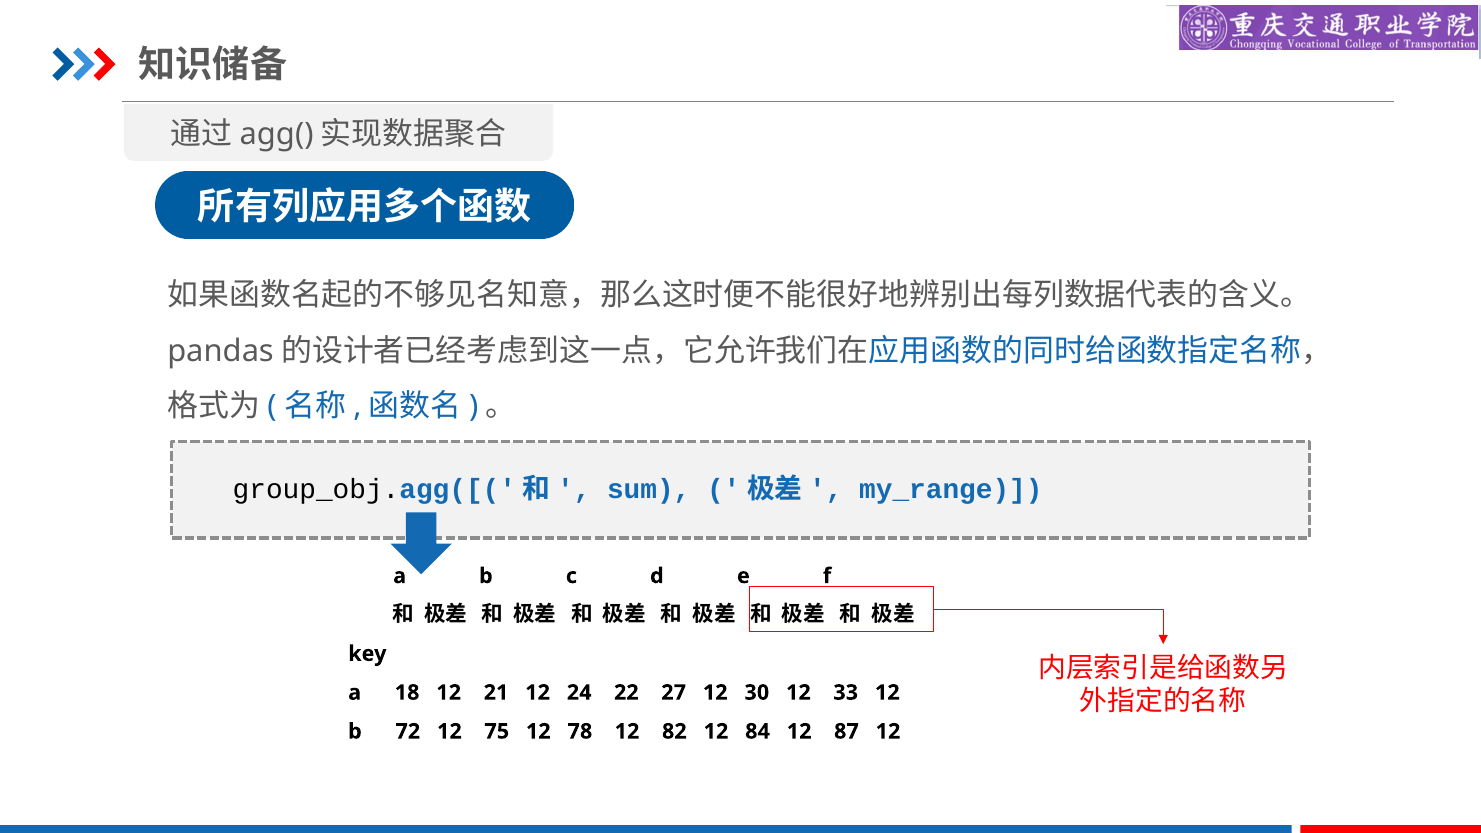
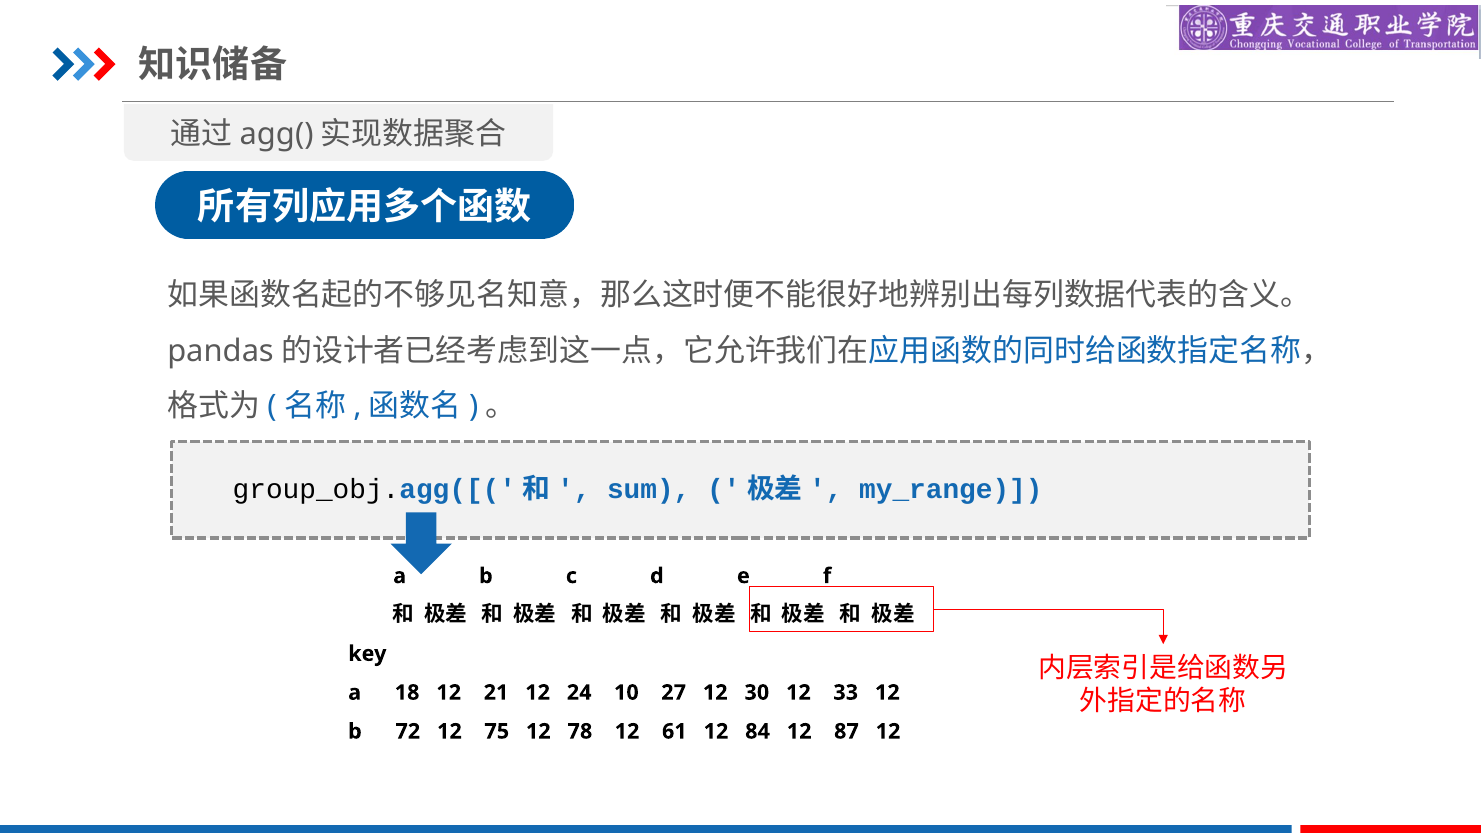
22: 22 -> 10
82: 82 -> 61
